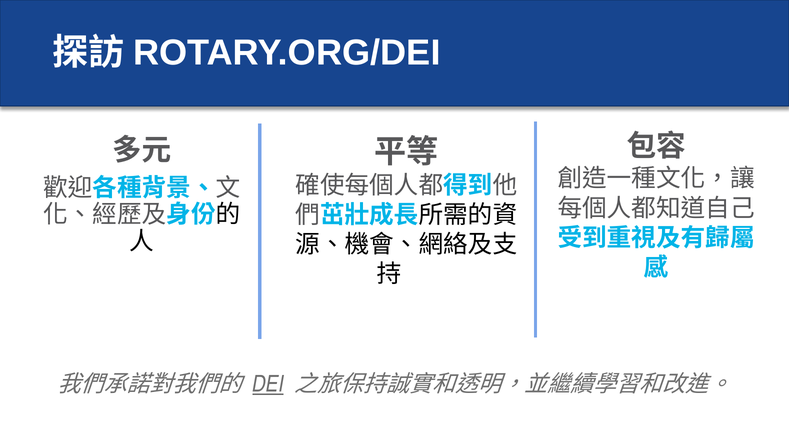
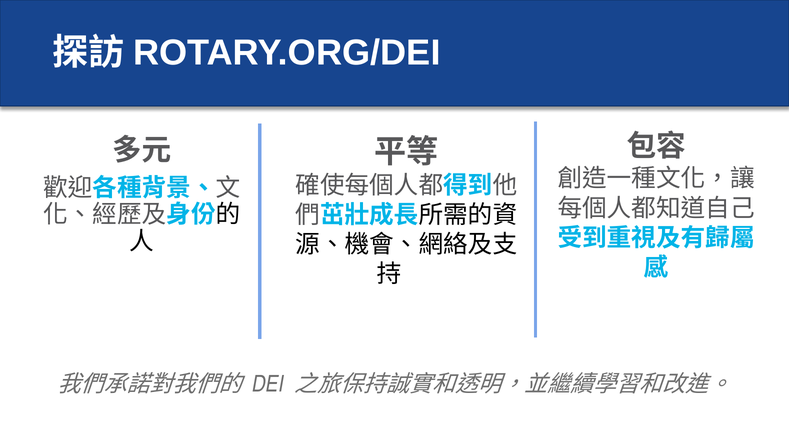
DEI underline: present -> none
